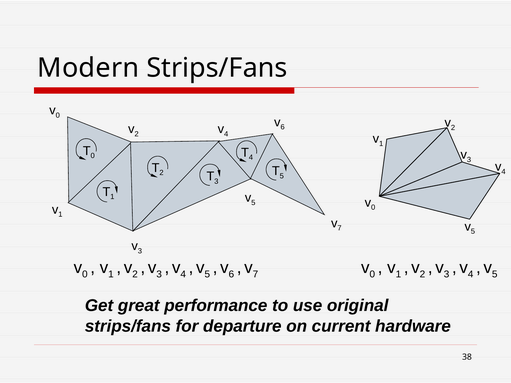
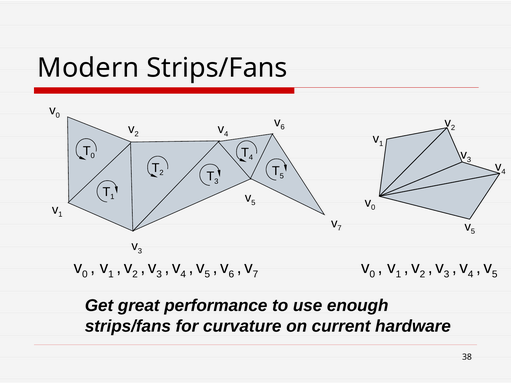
original: original -> enough
departure: departure -> curvature
